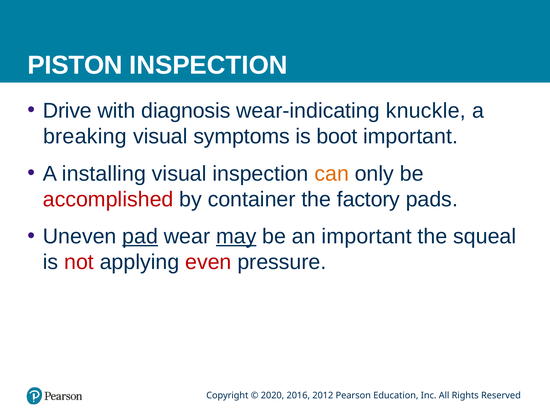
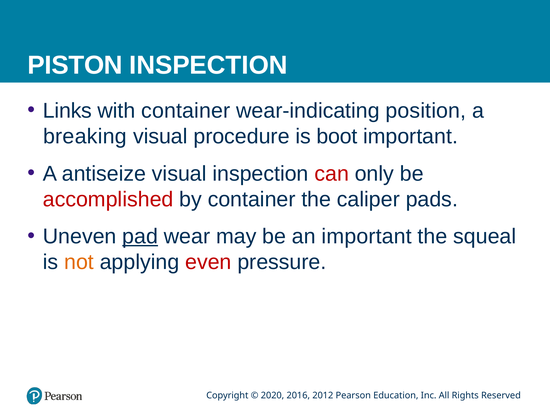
Drive: Drive -> Links
with diagnosis: diagnosis -> container
knuckle: knuckle -> position
symptoms: symptoms -> procedure
installing: installing -> antiseize
can colour: orange -> red
factory: factory -> caliper
may underline: present -> none
not colour: red -> orange
